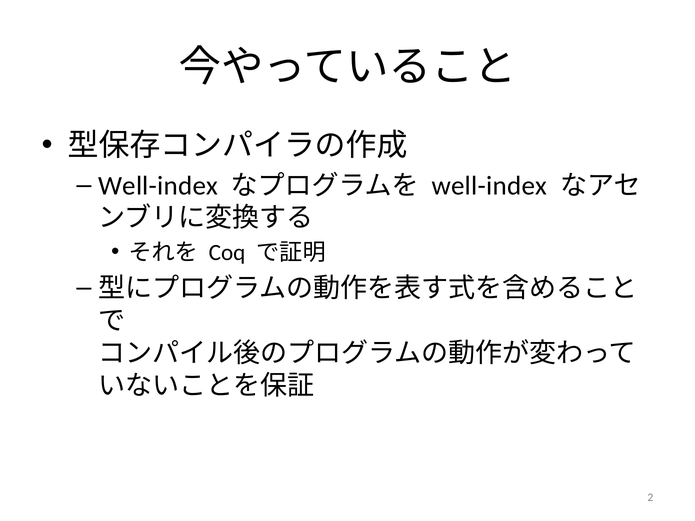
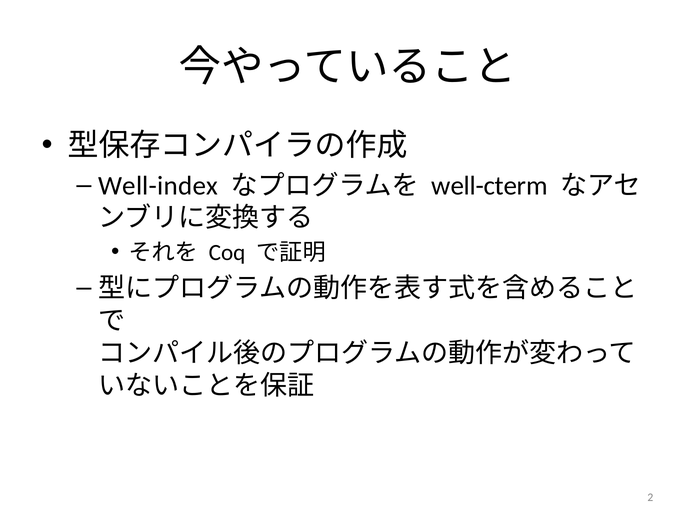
well-index at (489, 186): well-index -> well-cterm
